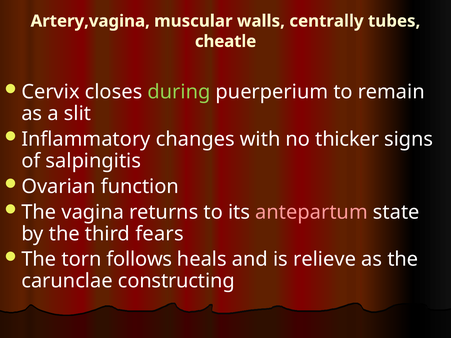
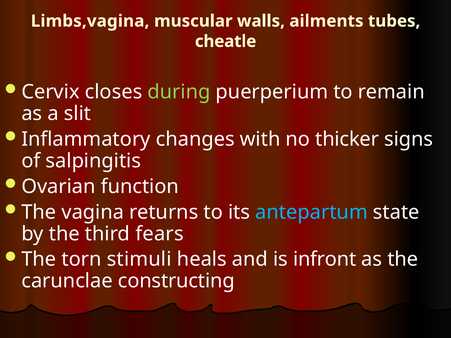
Artery,vagina: Artery,vagina -> Limbs,vagina
centrally: centrally -> ailments
antepartum colour: pink -> light blue
follows: follows -> stimuli
relieve: relieve -> infront
